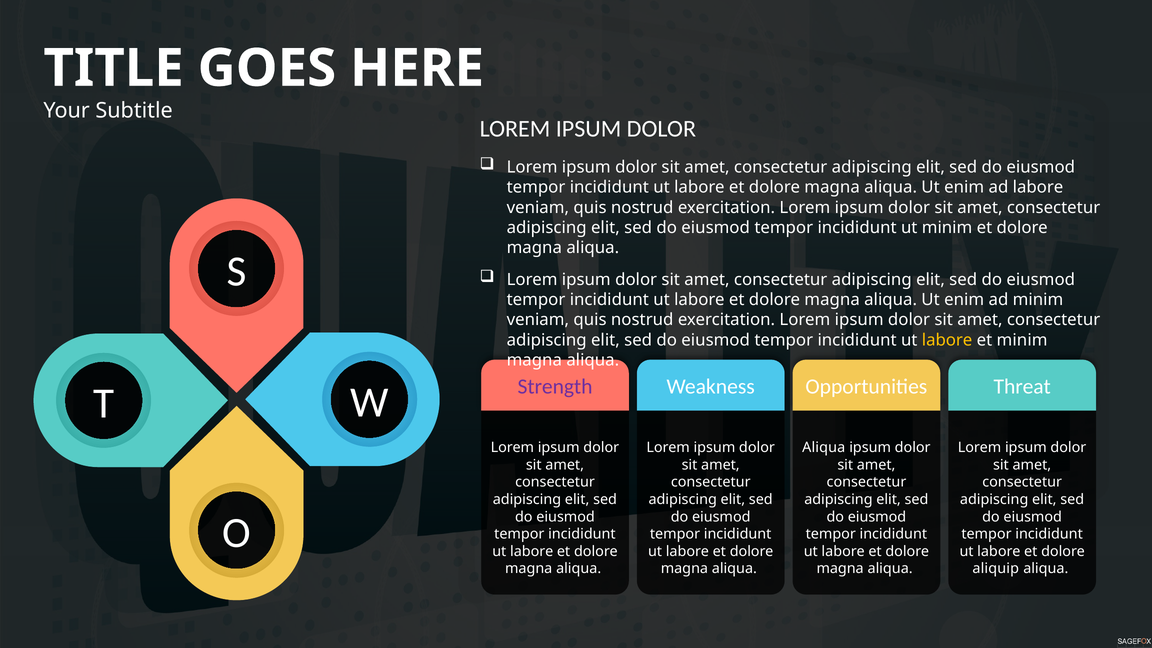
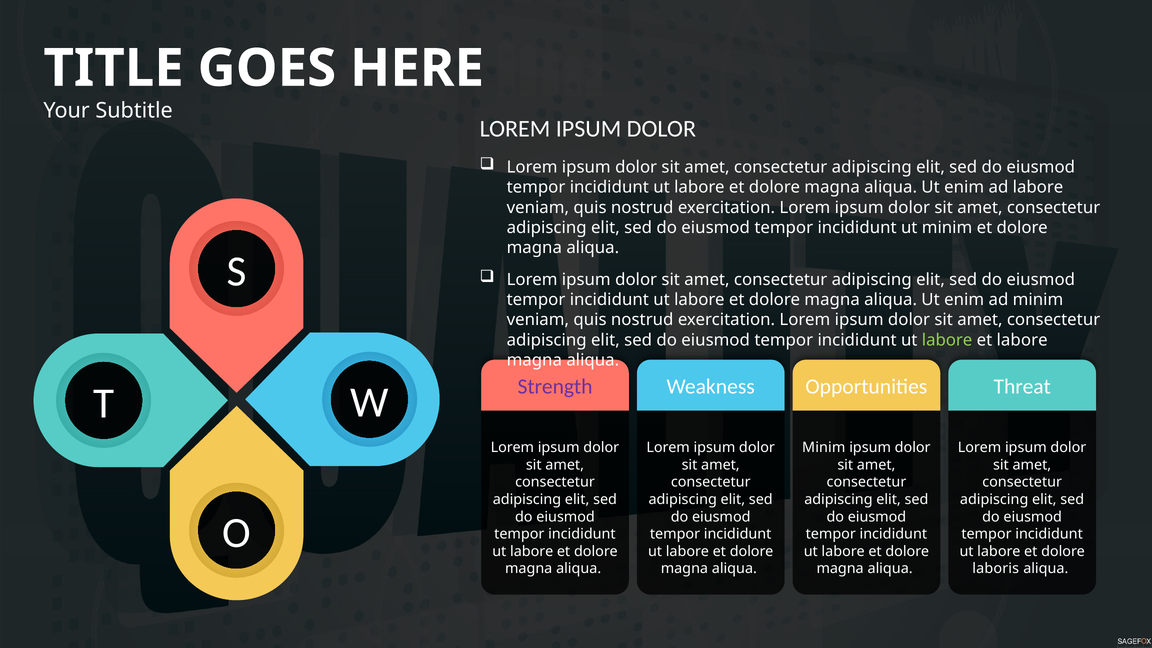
labore at (947, 340) colour: yellow -> light green
et minim: minim -> labore
Aliqua at (824, 448): Aliqua -> Minim
aliquip: aliquip -> laboris
